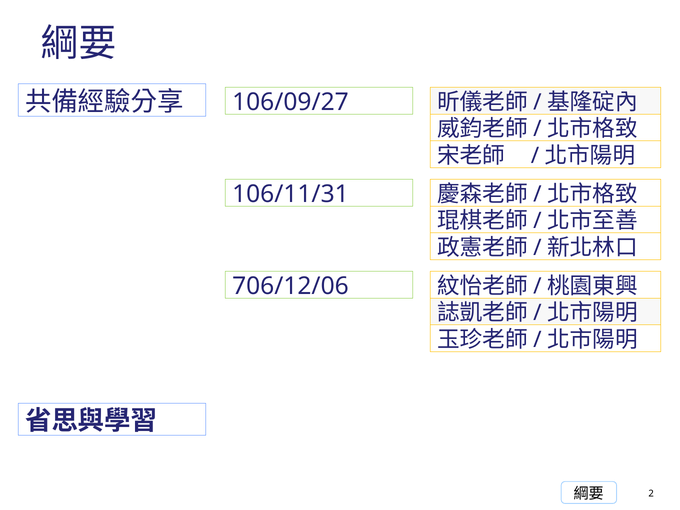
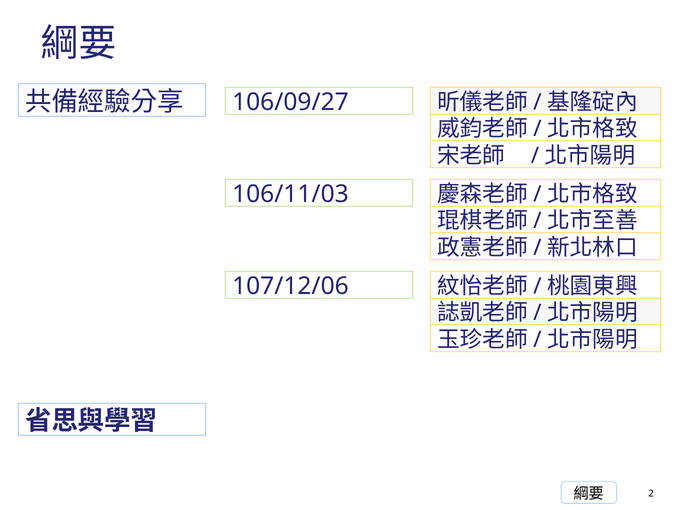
106/11/31: 106/11/31 -> 106/11/03
706/12/06: 706/12/06 -> 107/12/06
